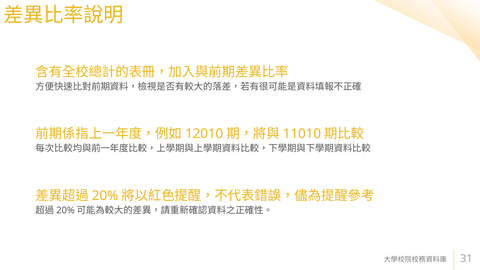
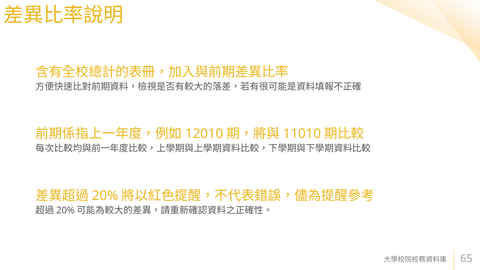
31: 31 -> 65
